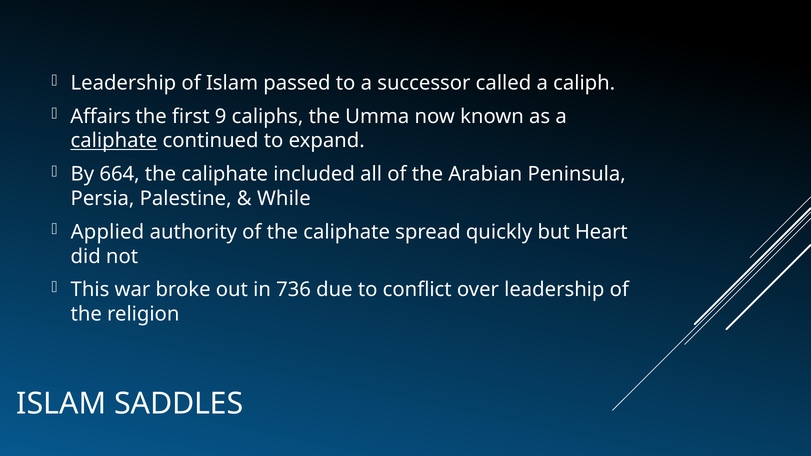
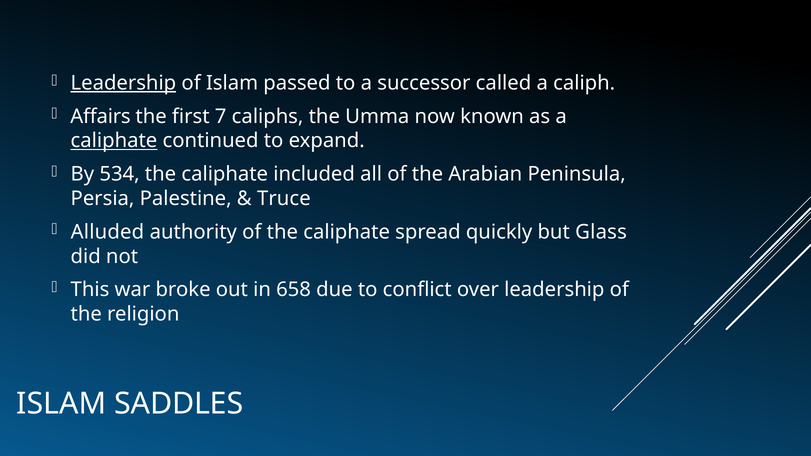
Leadership at (123, 83) underline: none -> present
9: 9 -> 7
664: 664 -> 534
While: While -> Truce
Applied: Applied -> Alluded
Heart: Heart -> Glass
736: 736 -> 658
